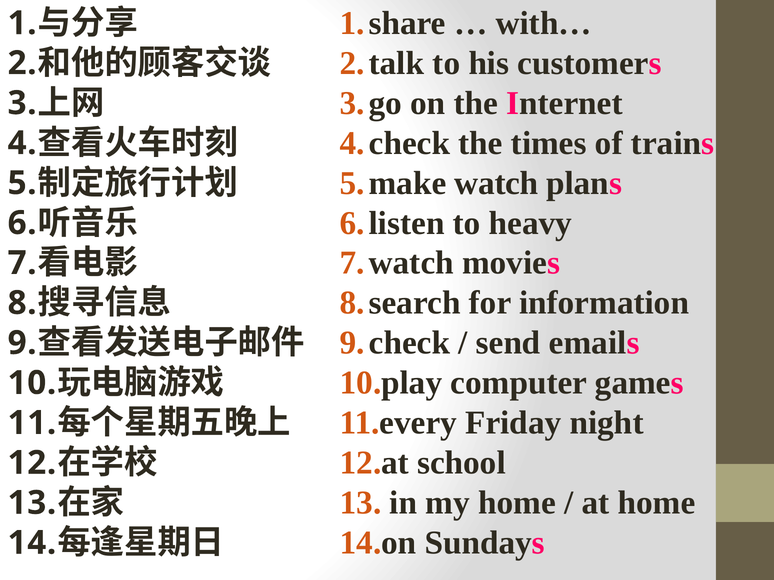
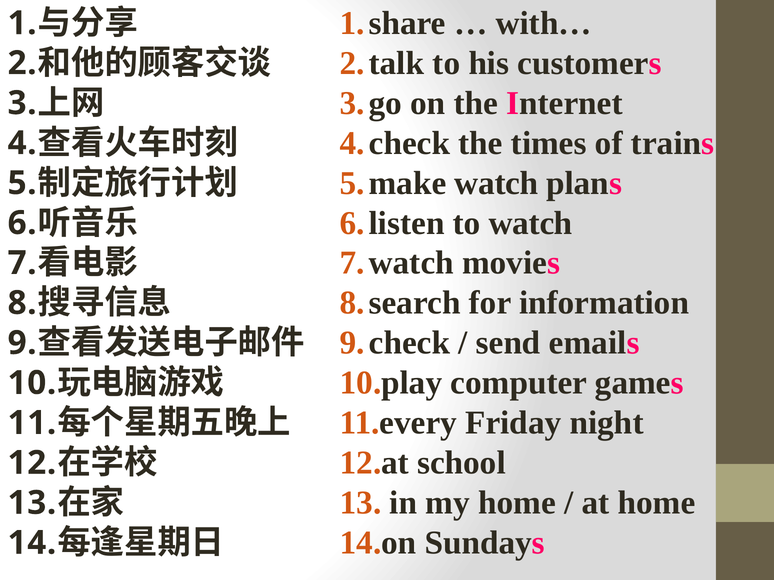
to heavy: heavy -> watch
